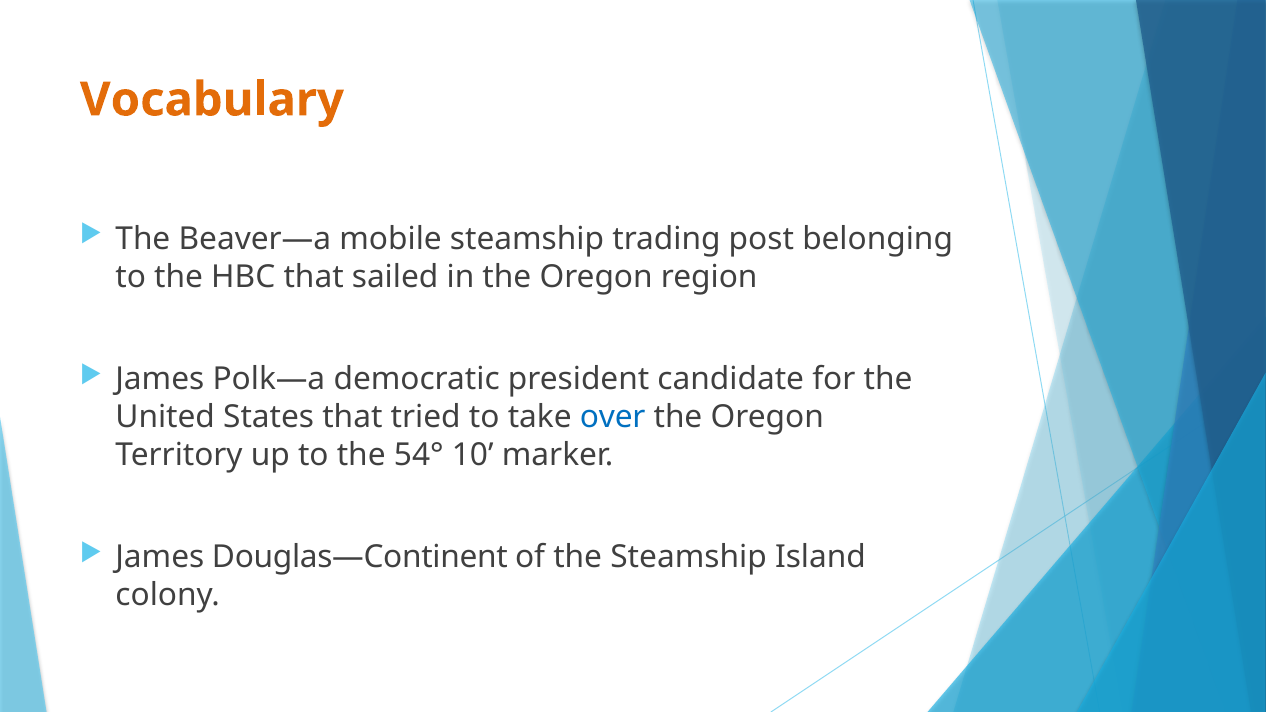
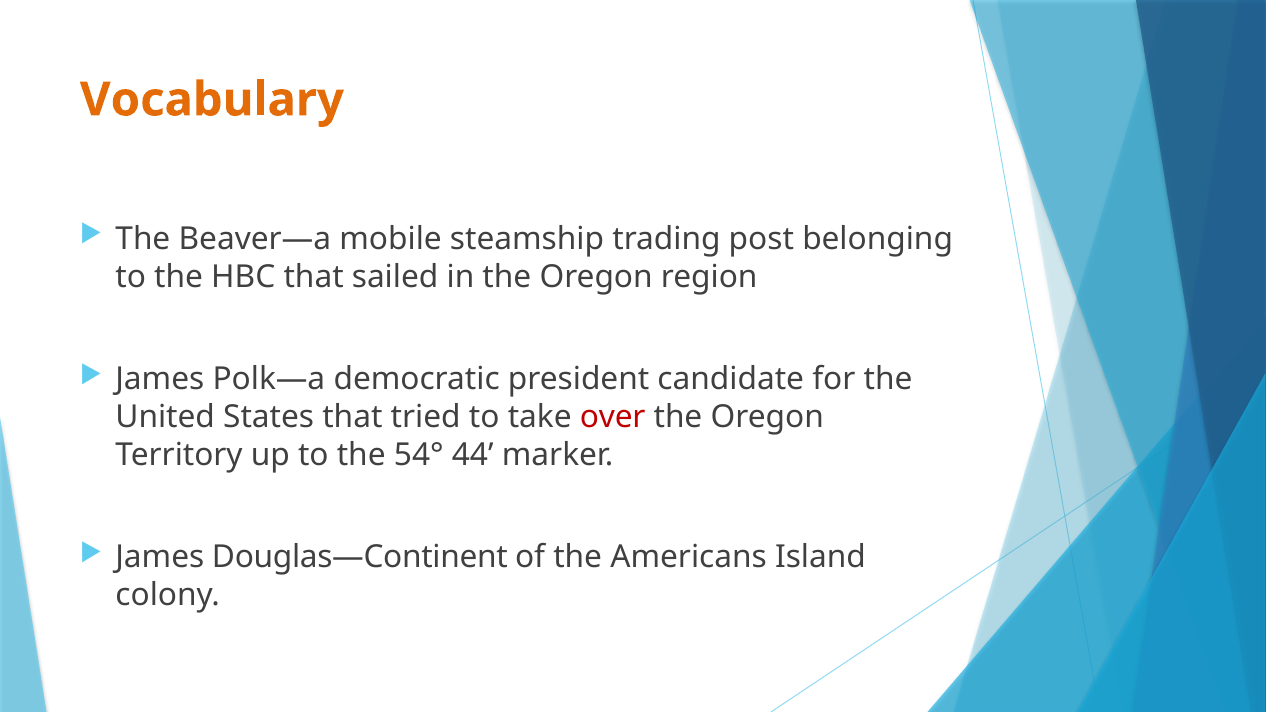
over colour: blue -> red
10: 10 -> 44
the Steamship: Steamship -> Americans
